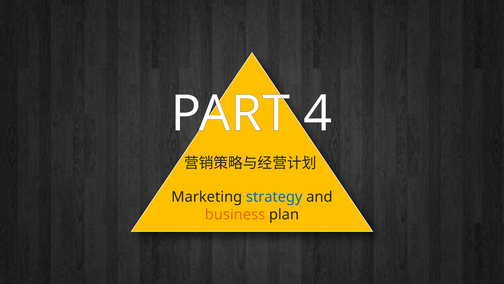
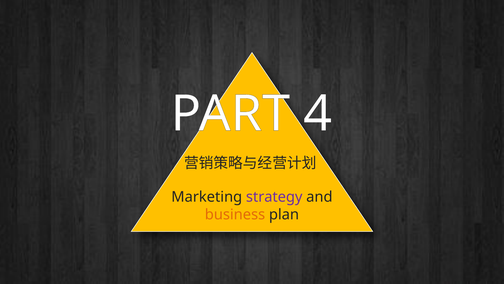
strategy colour: blue -> purple
